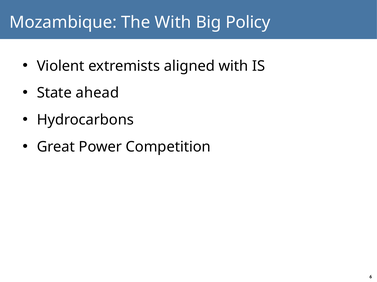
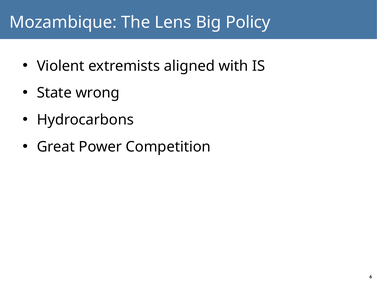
The With: With -> Lens
ahead: ahead -> wrong
